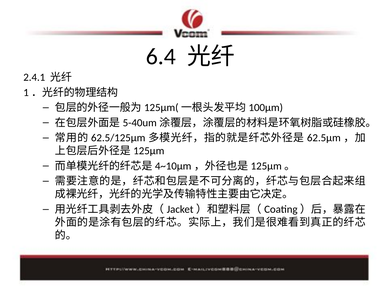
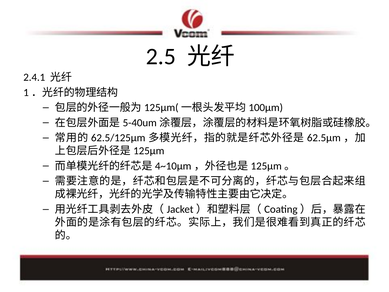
6.4: 6.4 -> 2.5
